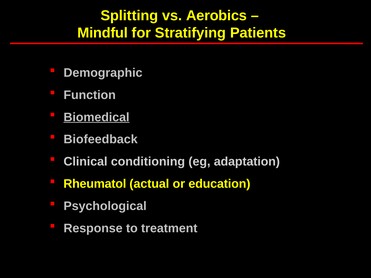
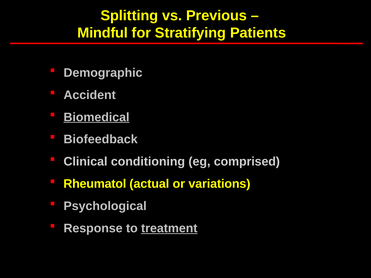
Aerobics: Aerobics -> Previous
Function: Function -> Accident
adaptation: adaptation -> comprised
education: education -> variations
treatment underline: none -> present
